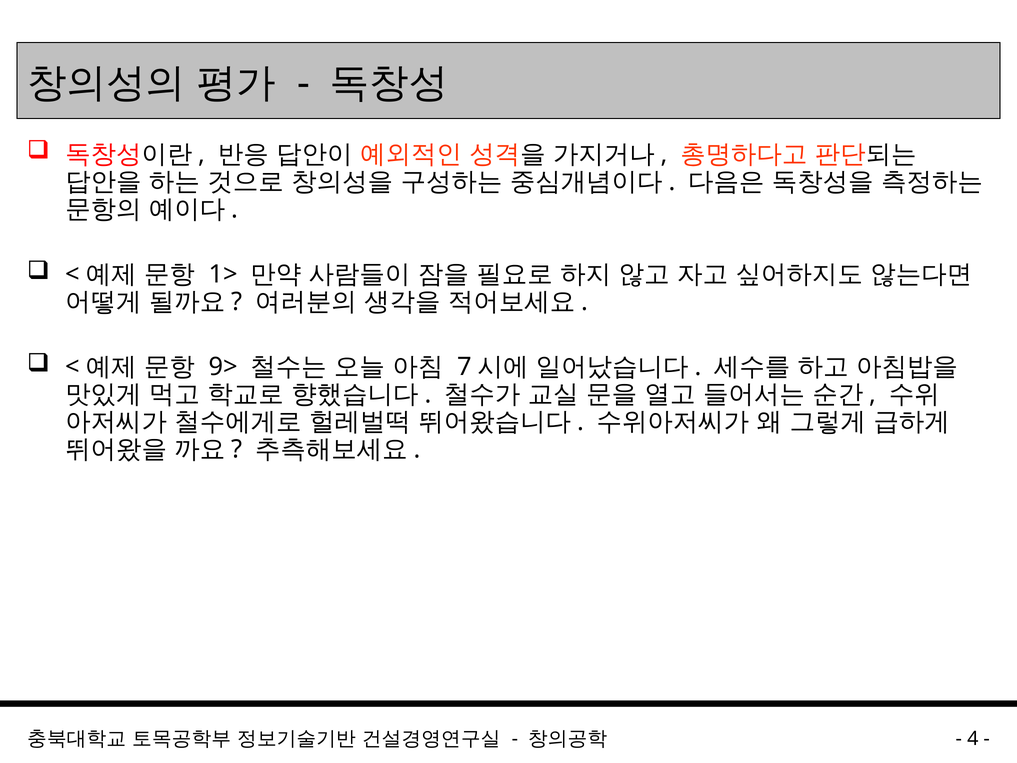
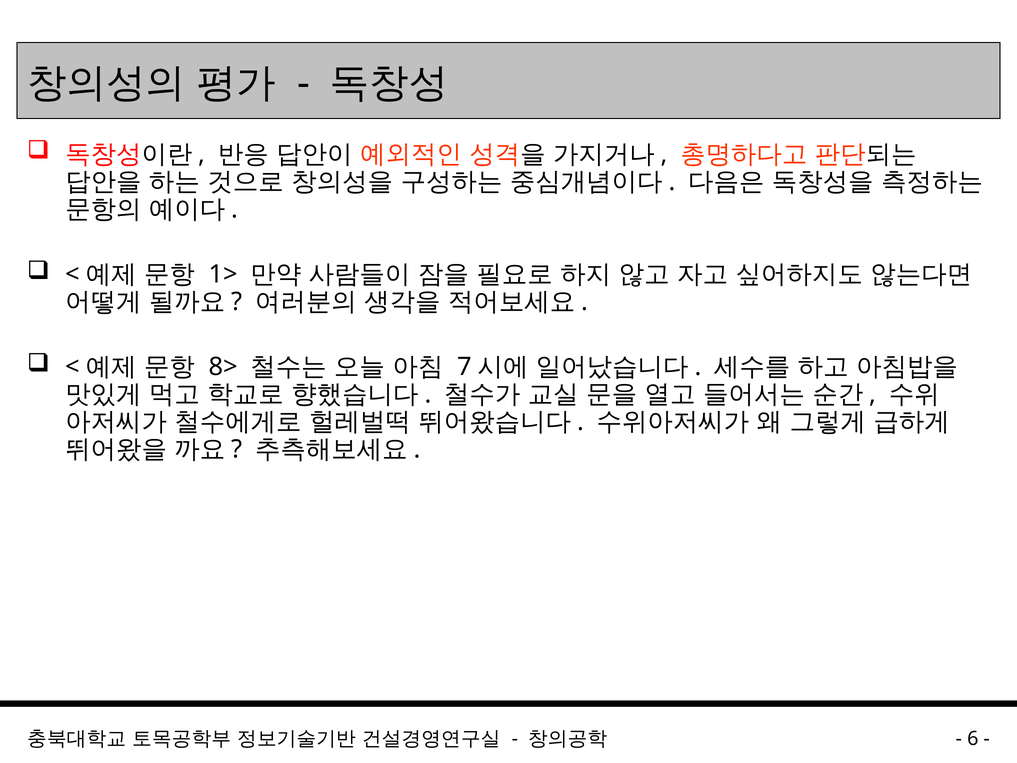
9>: 9> -> 8>
4: 4 -> 6
